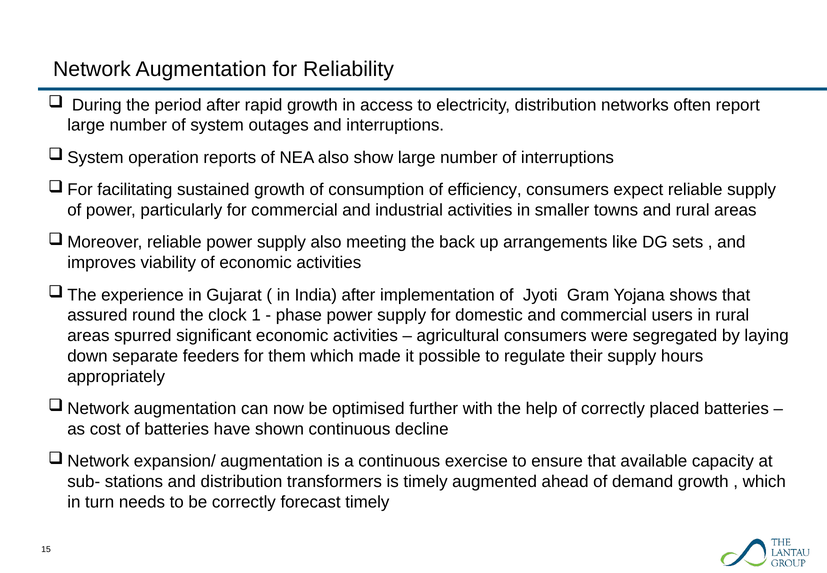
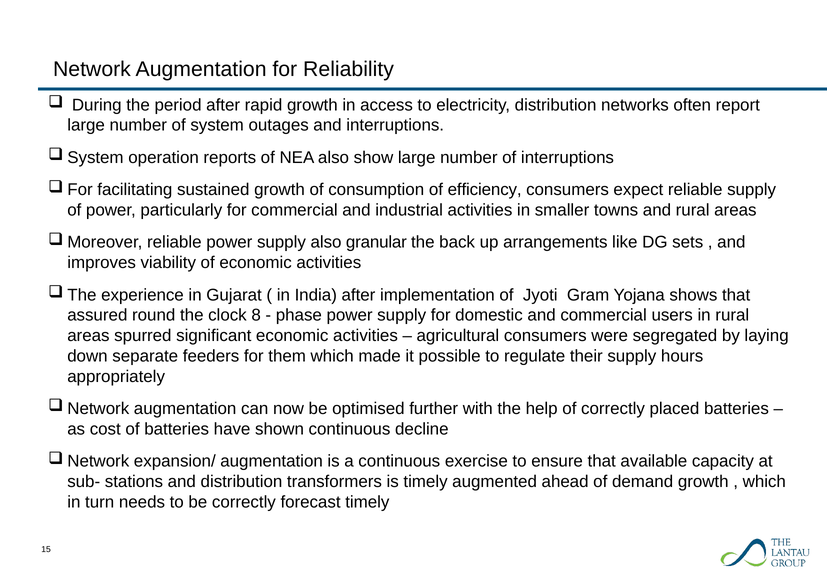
meeting: meeting -> granular
1: 1 -> 8
